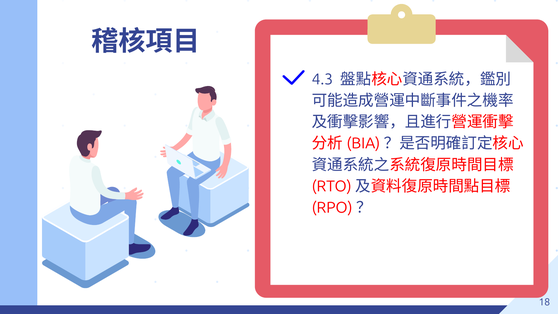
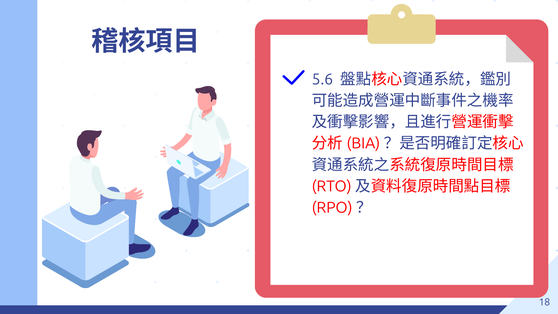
4.3: 4.3 -> 5.6
